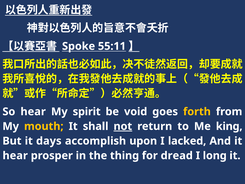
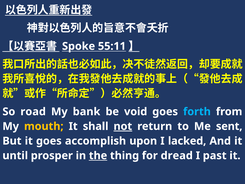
So hear: hear -> road
spirit: spirit -> bank
forth colour: yellow -> light blue
king: king -> sent
it days: days -> goes
hear at (15, 155): hear -> until
the underline: none -> present
long: long -> past
